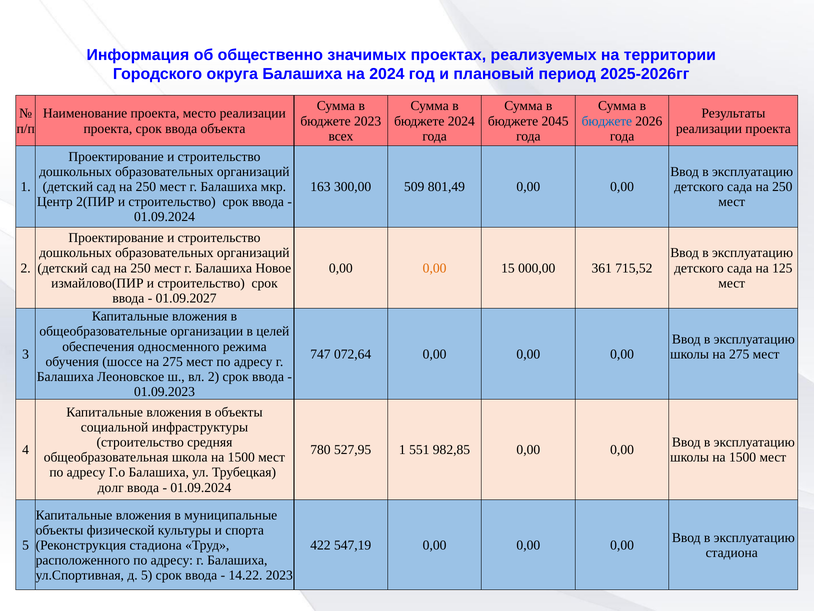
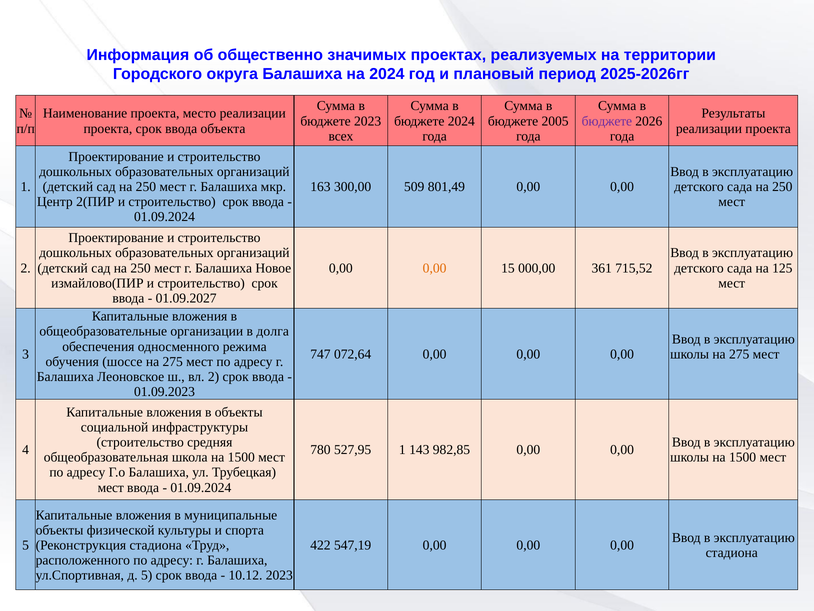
2045: 2045 -> 2005
бюджете at (607, 121) colour: blue -> purple
целей: целей -> долга
551: 551 -> 143
долг at (111, 487): долг -> мест
14.22: 14.22 -> 10.12
